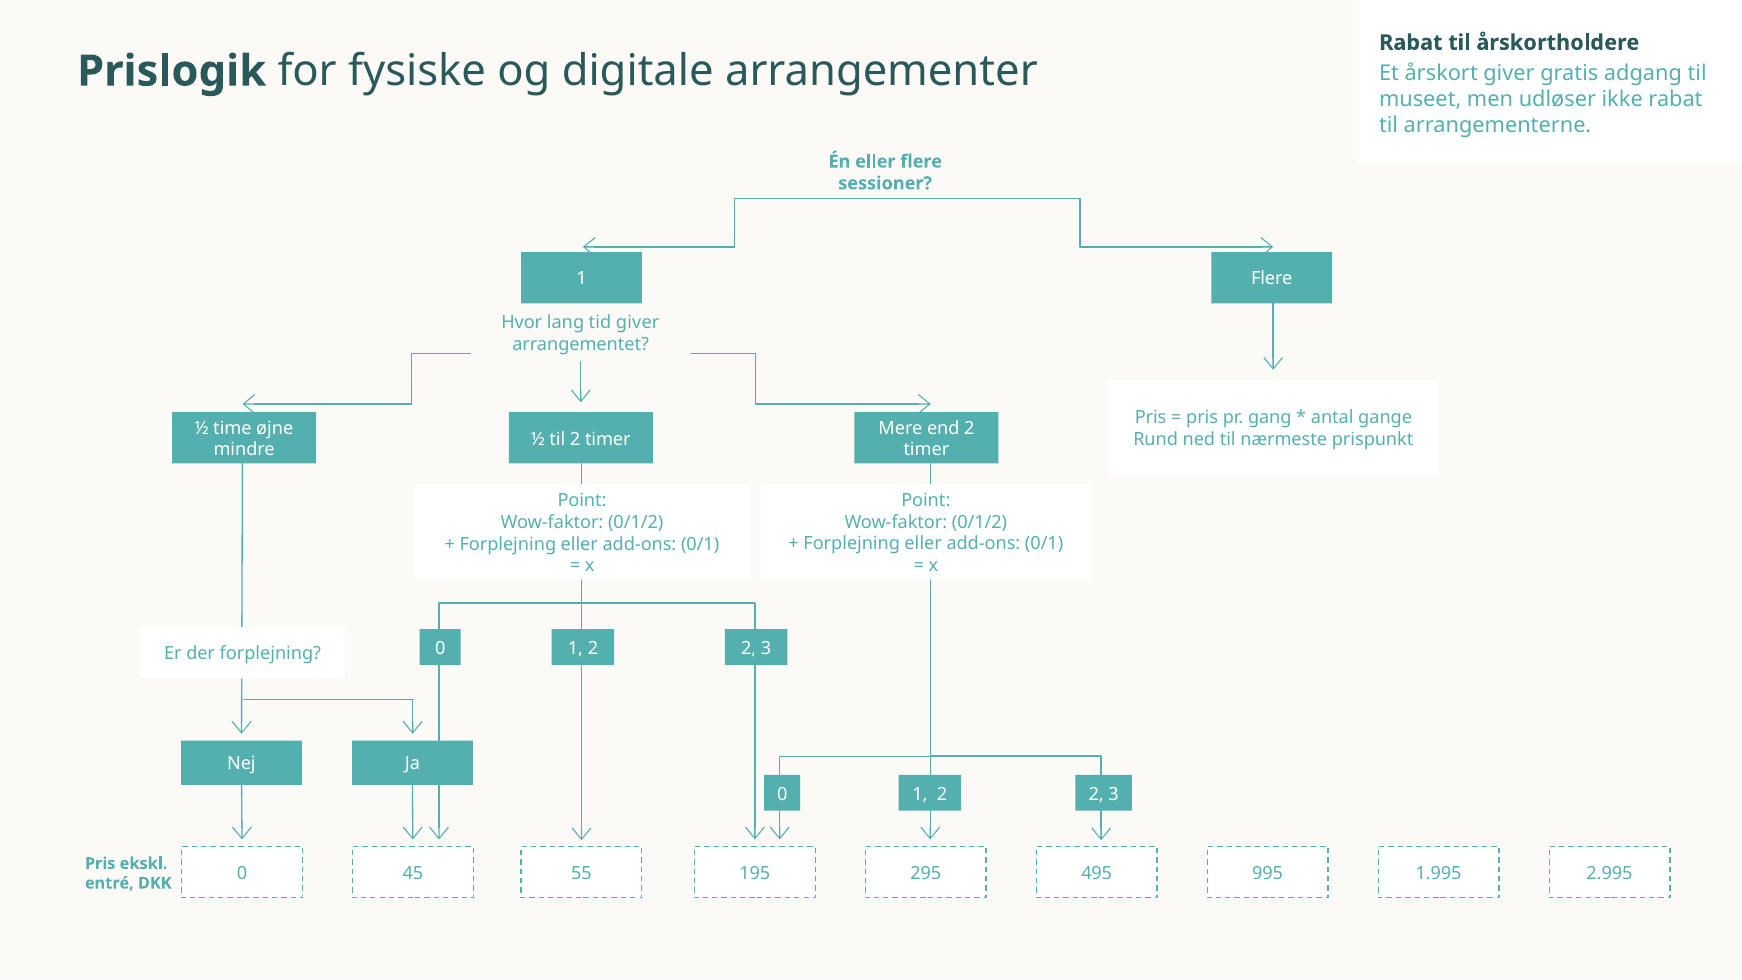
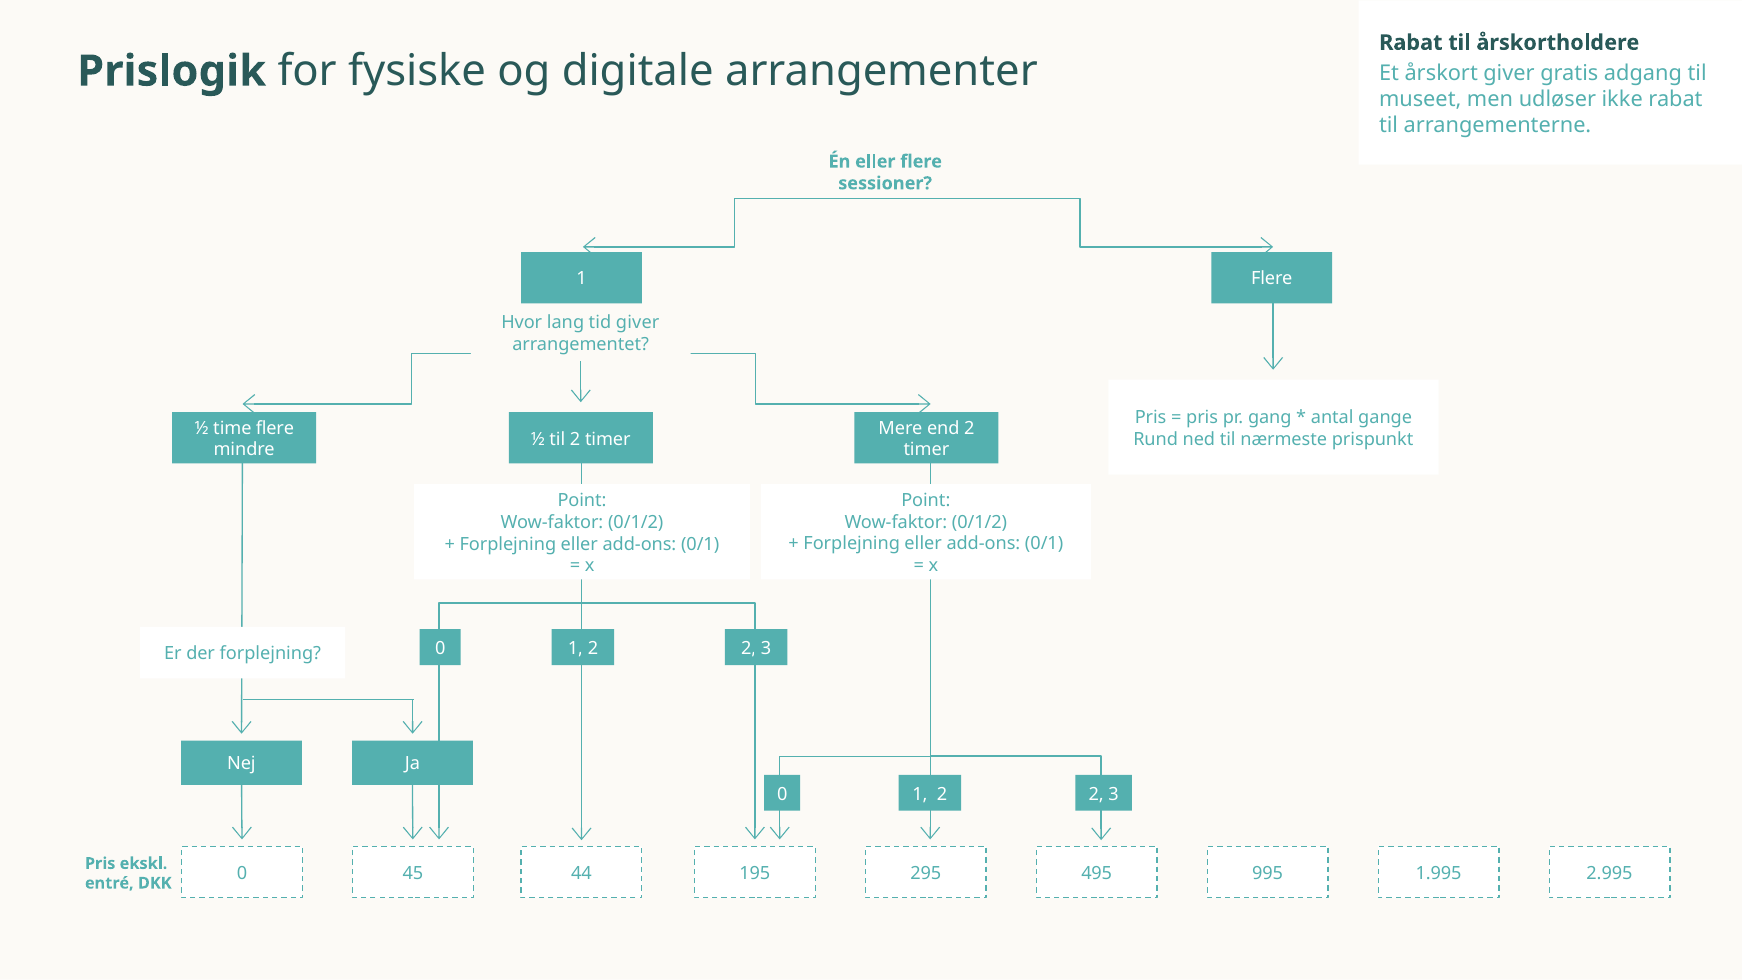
time øjne: øjne -> flere
55: 55 -> 44
